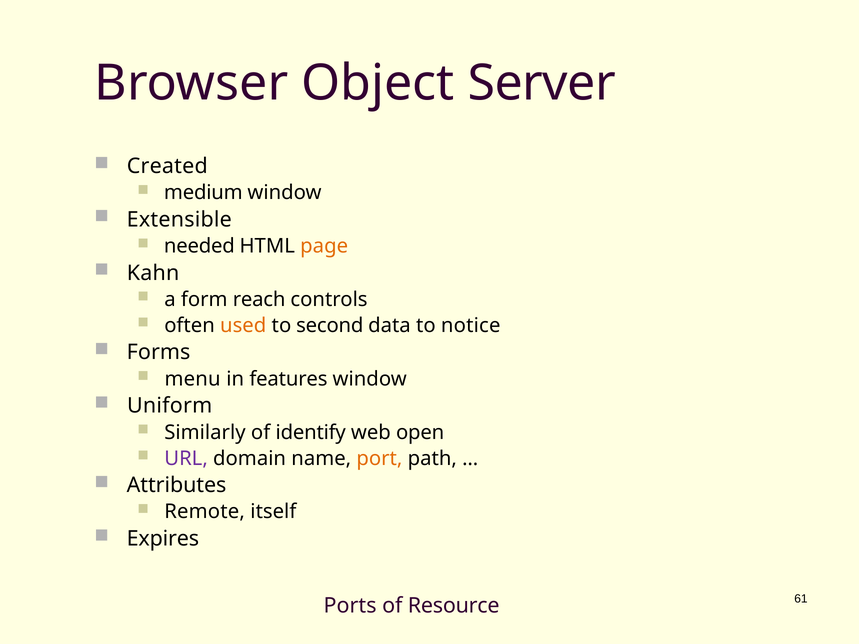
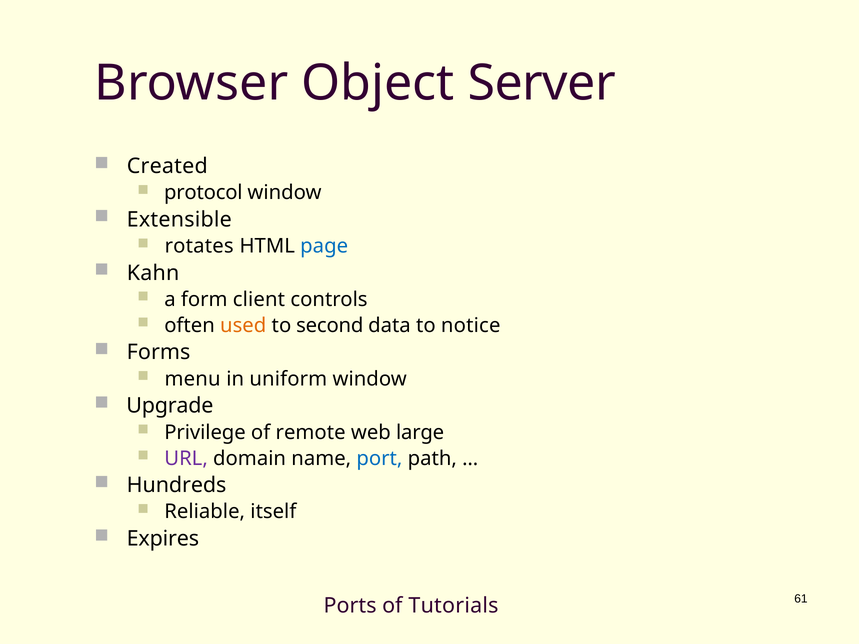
medium: medium -> protocol
needed: needed -> rotates
page colour: orange -> blue
reach: reach -> client
features: features -> uniform
Uniform: Uniform -> Upgrade
Similarly: Similarly -> Privilege
identify: identify -> remote
open: open -> large
port colour: orange -> blue
Attributes: Attributes -> Hundreds
Remote: Remote -> Reliable
Resource: Resource -> Tutorials
